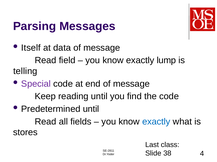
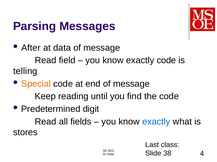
Itself: Itself -> After
exactly lump: lump -> code
Special colour: purple -> orange
Predetermined until: until -> digit
